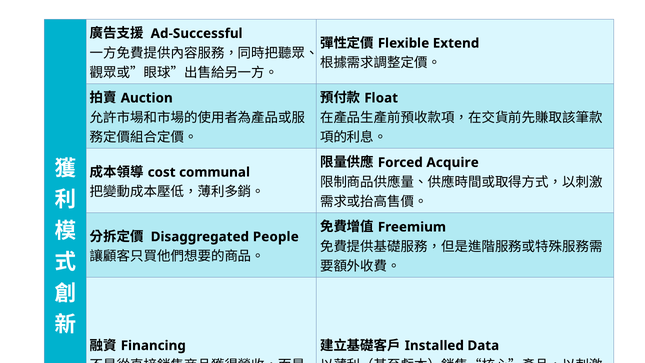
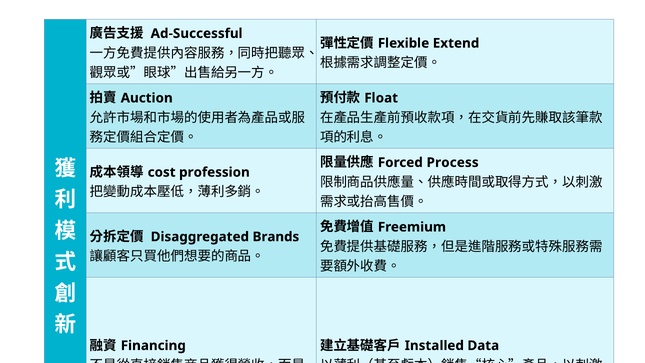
Acquire: Acquire -> Process
communal: communal -> profession
People: People -> Brands
